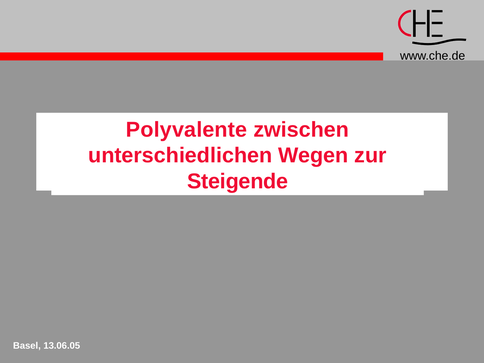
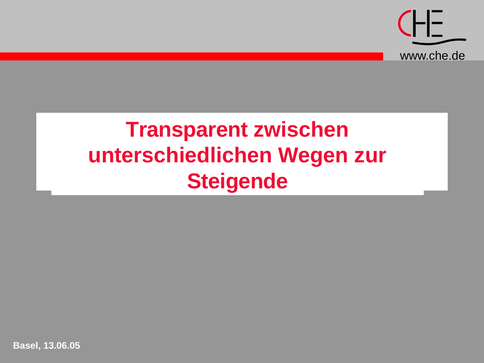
Polyvalente: Polyvalente -> Transparent
